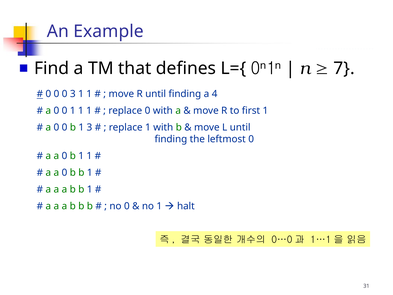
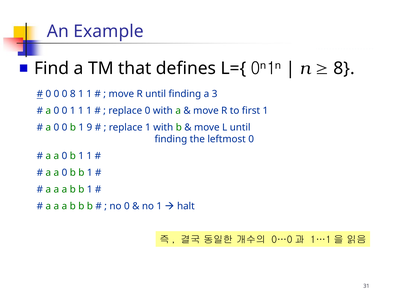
7 at (344, 68): 7 -> 8
0 3: 3 -> 8
4: 4 -> 3
1 3: 3 -> 9
